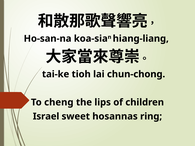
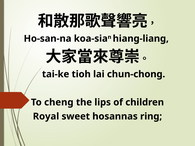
Israel: Israel -> Royal
